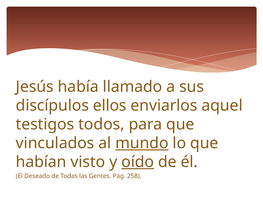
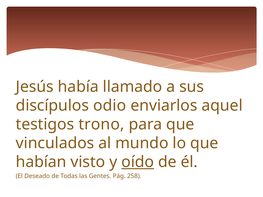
ellos: ellos -> odio
todos: todos -> trono
mundo underline: present -> none
